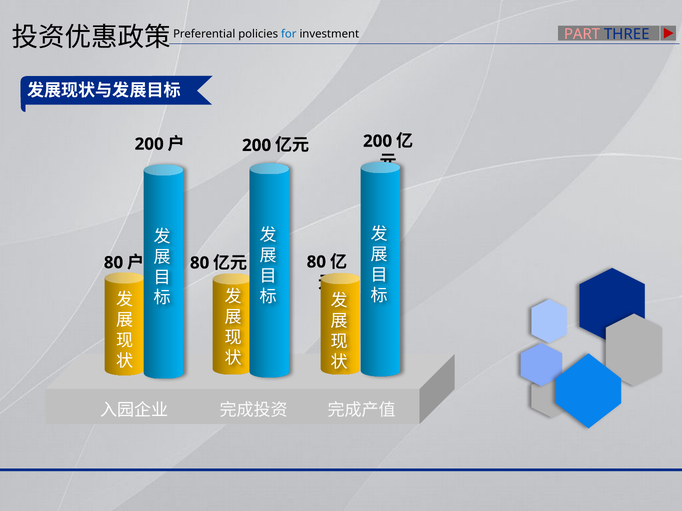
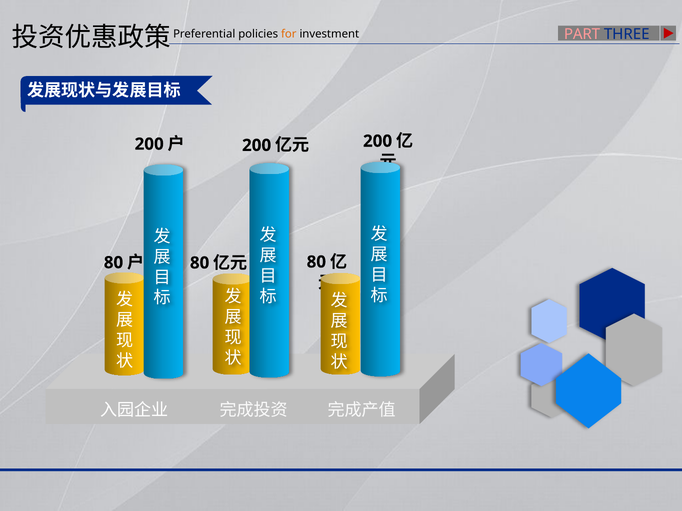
for colour: blue -> orange
